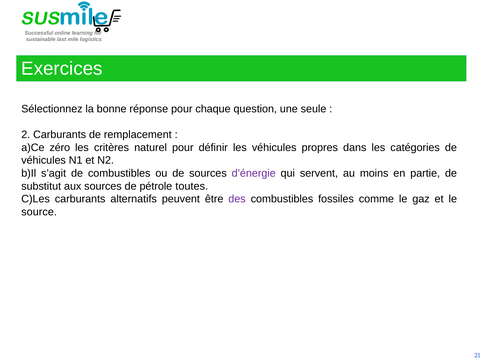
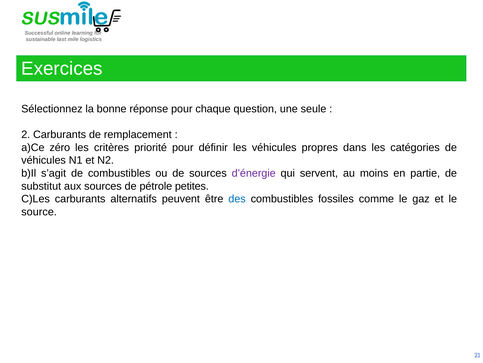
naturel: naturel -> priorité
toutes: toutes -> petites
des colour: purple -> blue
